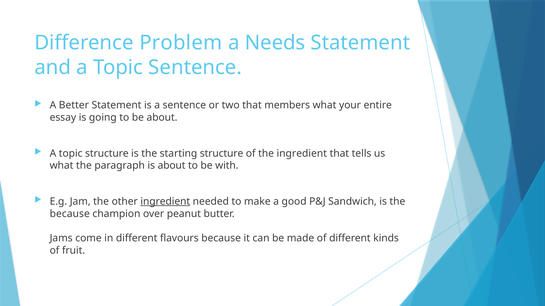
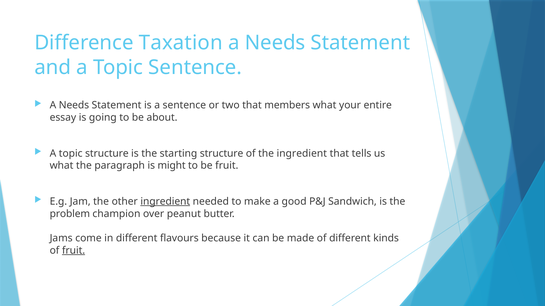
Problem: Problem -> Taxation
Better at (74, 105): Better -> Needs
is about: about -> might
be with: with -> fruit
because at (70, 214): because -> problem
fruit at (74, 251) underline: none -> present
